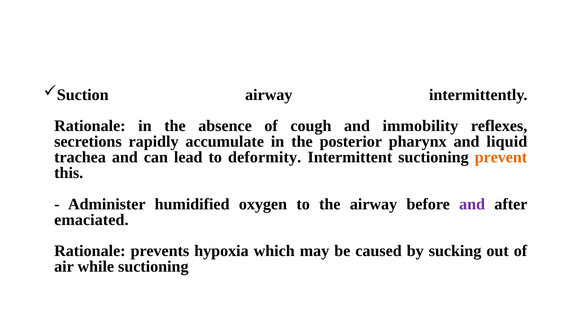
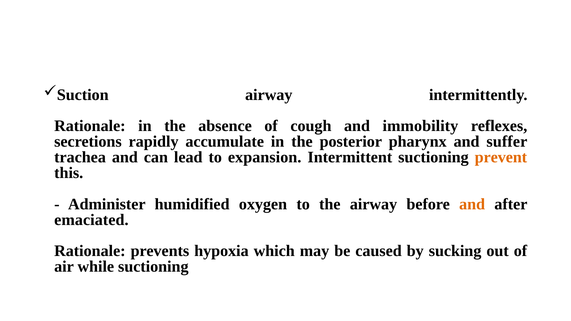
liquid: liquid -> suffer
deformity: deformity -> expansion
and at (472, 204) colour: purple -> orange
